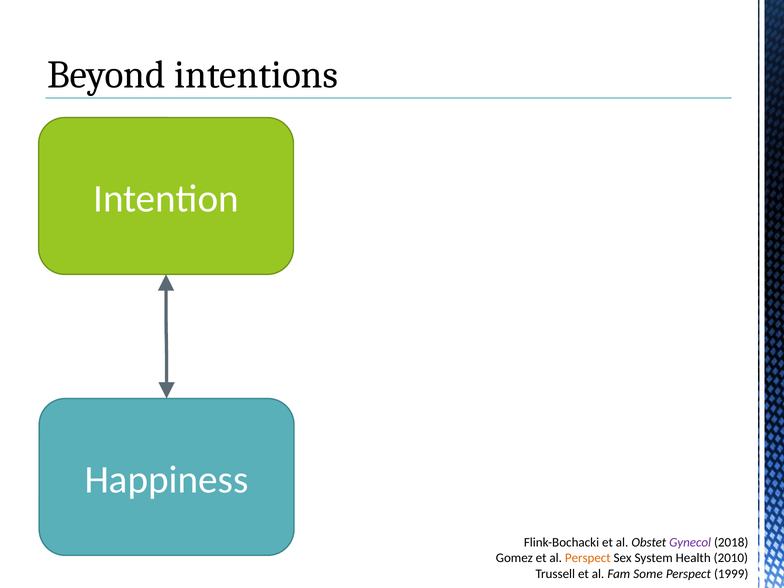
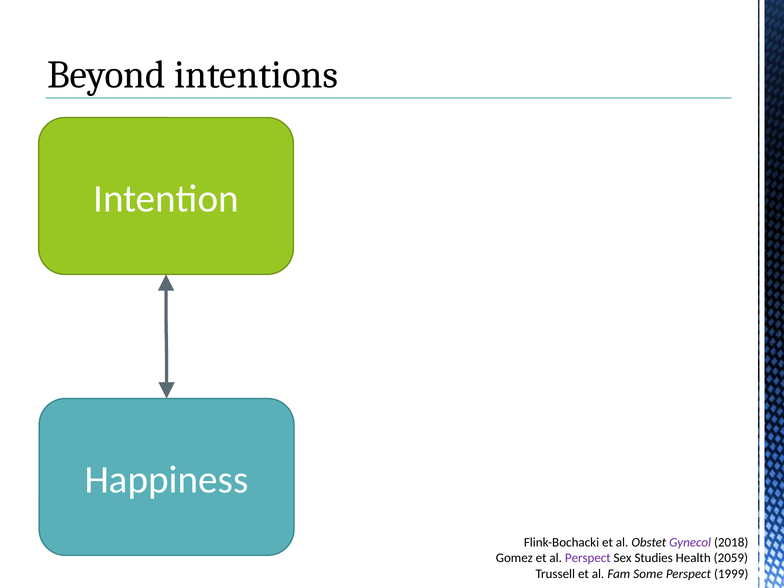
Perspect at (588, 558) colour: orange -> purple
System: System -> Studies
2010: 2010 -> 2059
